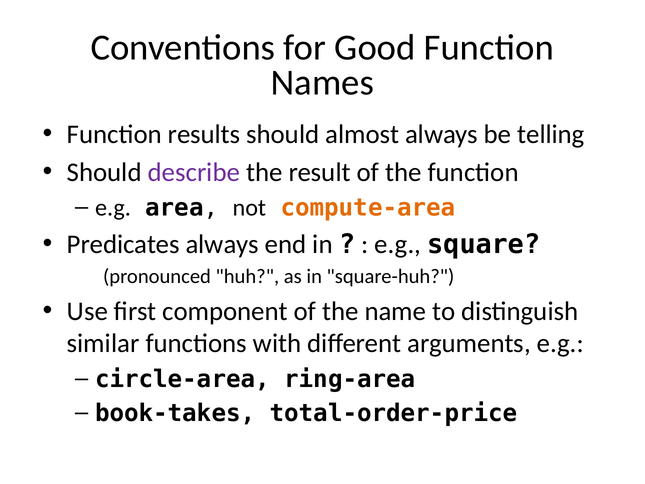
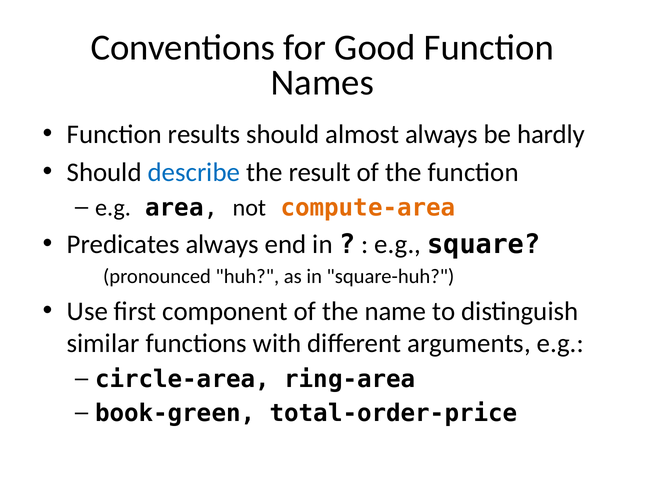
telling: telling -> hardly
describe colour: purple -> blue
book-takes: book-takes -> book-green
